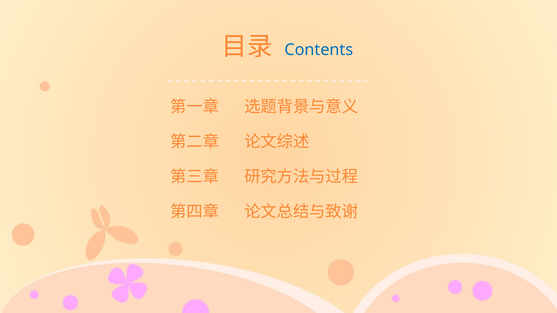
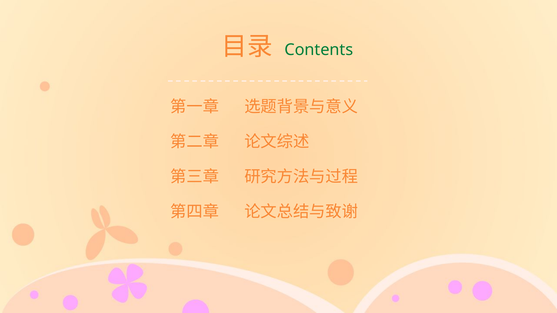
Contents colour: blue -> green
